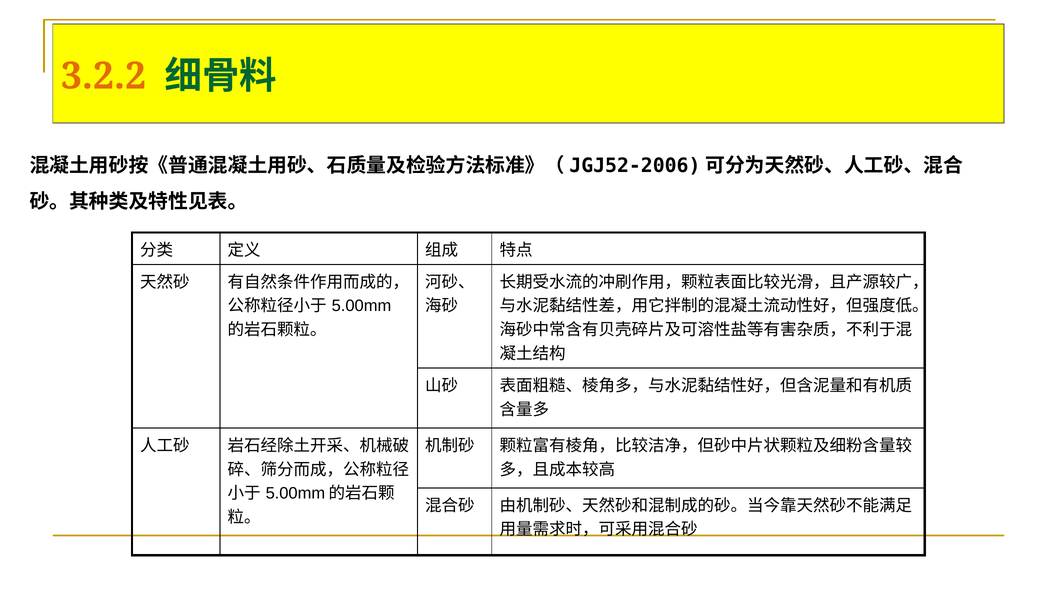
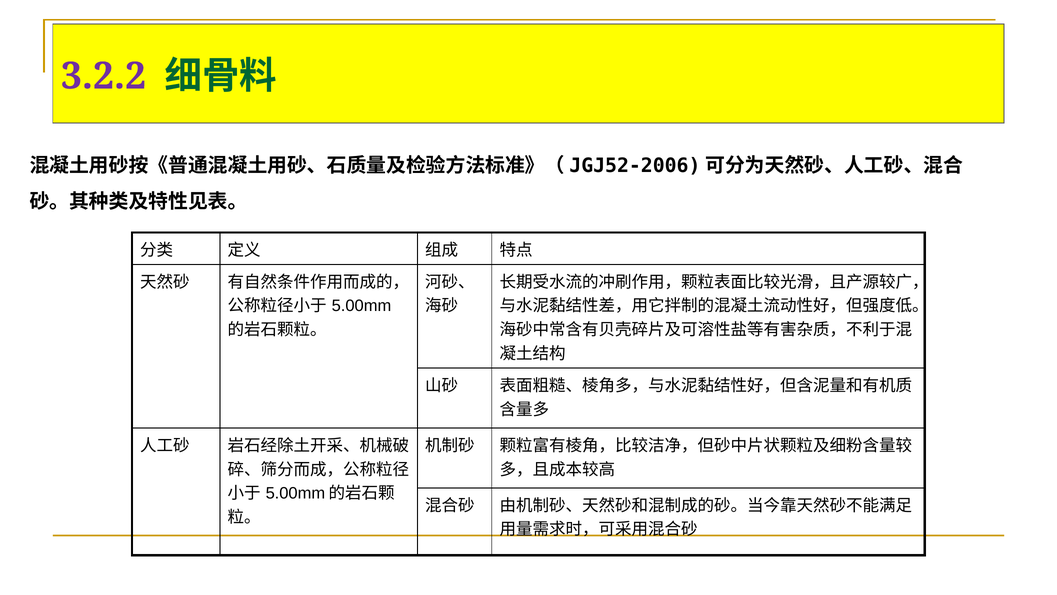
3.2.2 colour: orange -> purple
